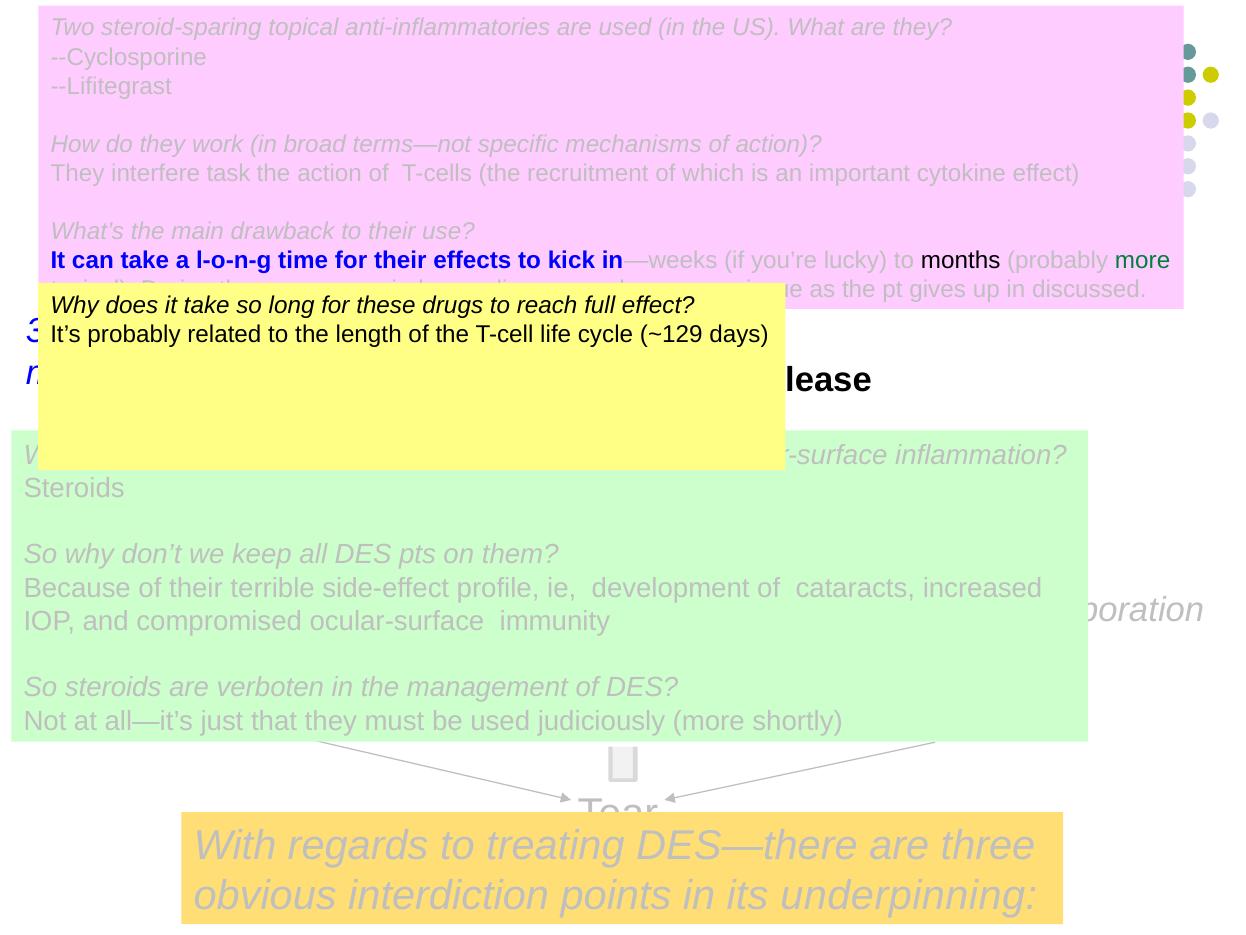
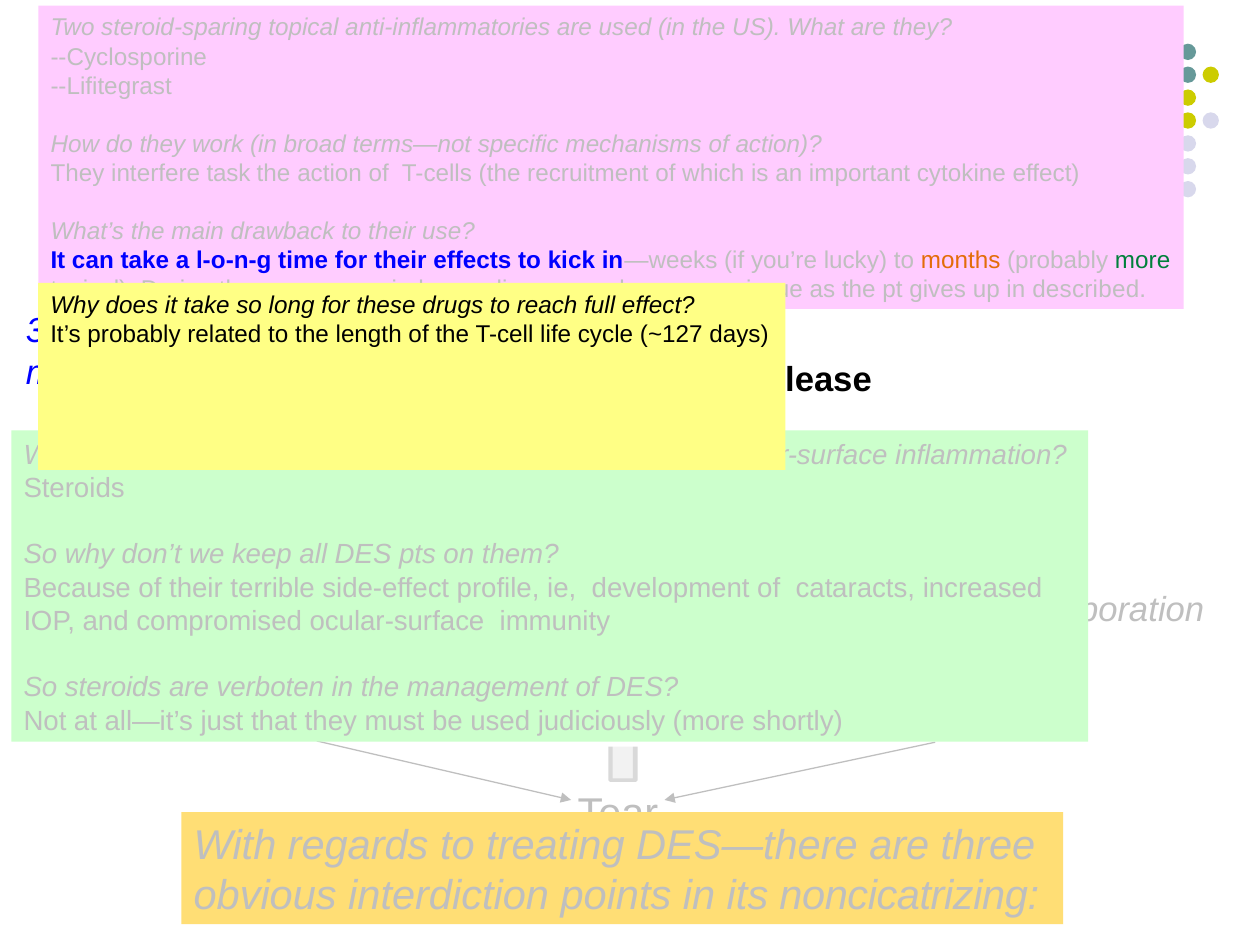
months colour: black -> orange
discussed: discussed -> described
~129: ~129 -> ~127
underpinning: underpinning -> noncicatrizing
